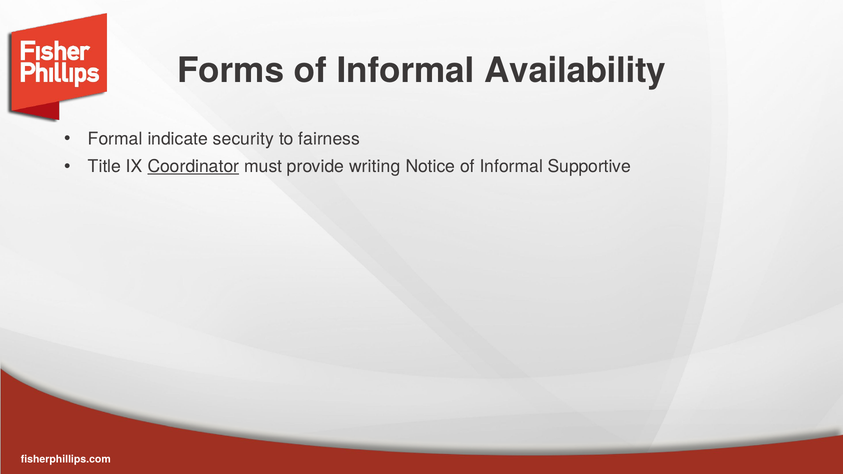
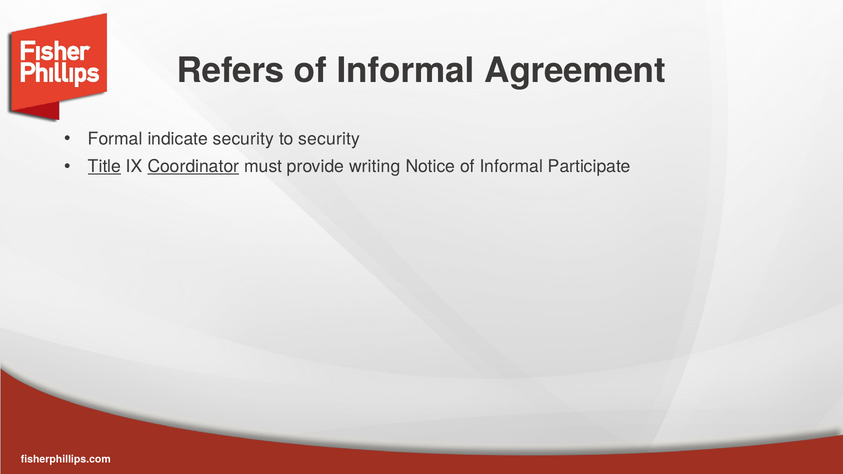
Forms: Forms -> Refers
Availability: Availability -> Agreement
to fairness: fairness -> security
Title underline: none -> present
Supportive: Supportive -> Participate
